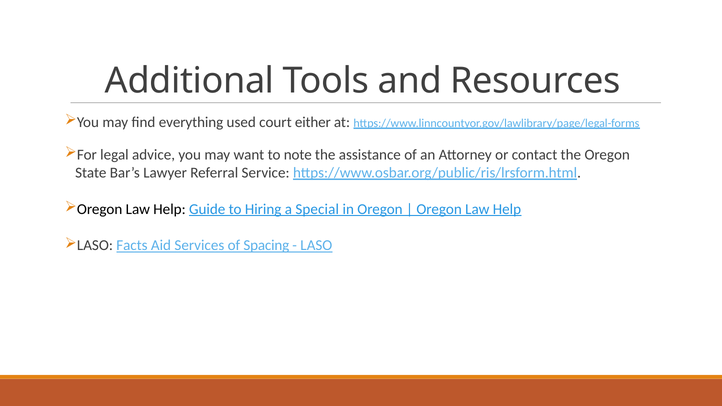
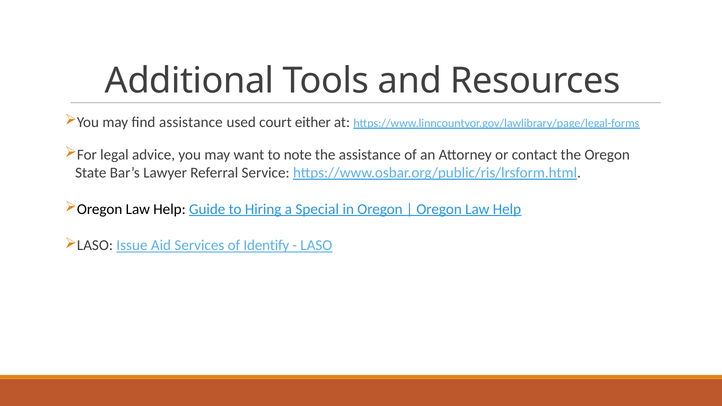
find everything: everything -> assistance
Facts: Facts -> Issue
Spacing: Spacing -> Identify
